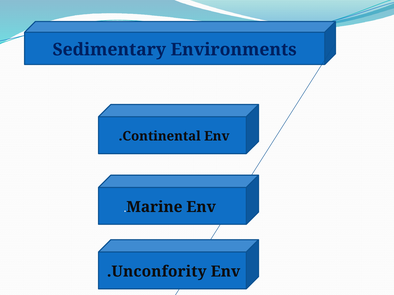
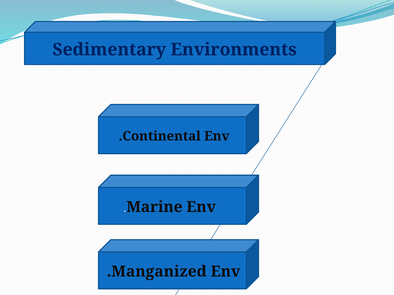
Unconfority: Unconfority -> Manganized
